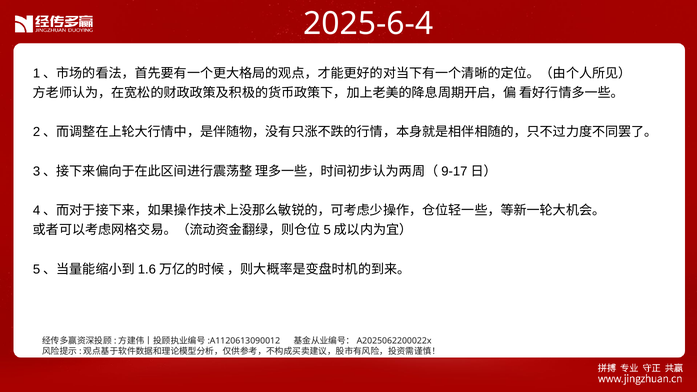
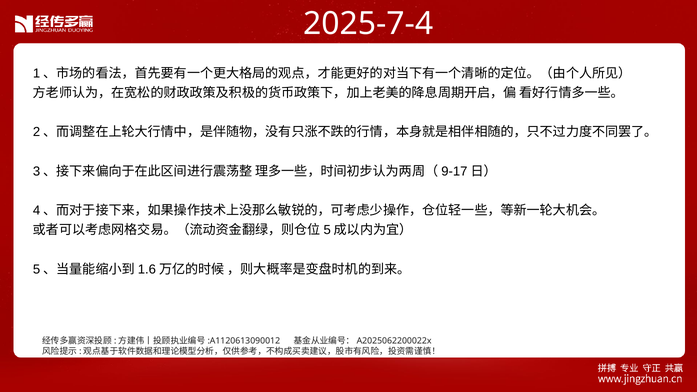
2025-6-4: 2025-6-4 -> 2025-7-4
